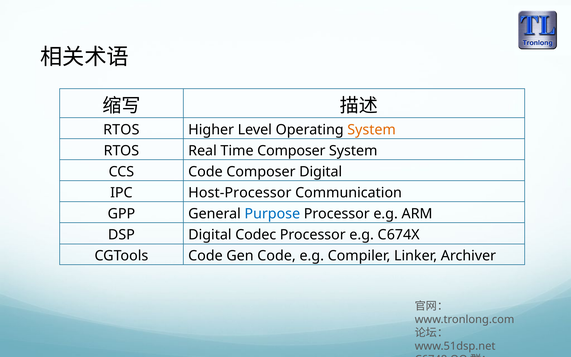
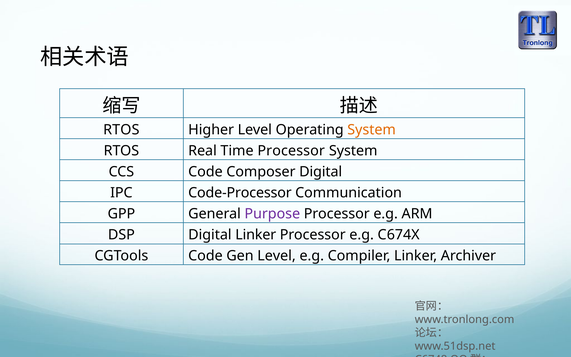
Time Composer: Composer -> Processor
Host-Processor: Host-Processor -> Code-Processor
Purpose colour: blue -> purple
Digital Codec: Codec -> Linker
Gen Code: Code -> Level
